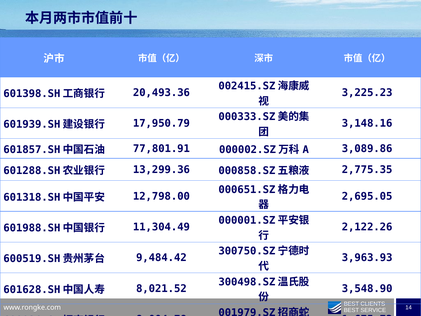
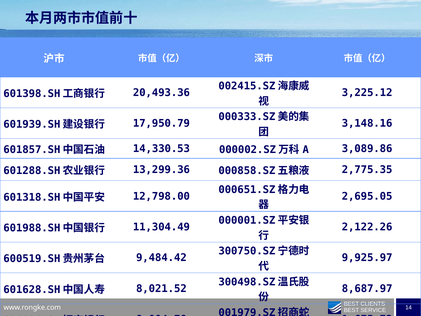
3,225.23: 3,225.23 -> 3,225.12
77,801.91: 77,801.91 -> 14,330.53
3,963.93: 3,963.93 -> 9,925.97
3,548.90: 3,548.90 -> 8,687.97
